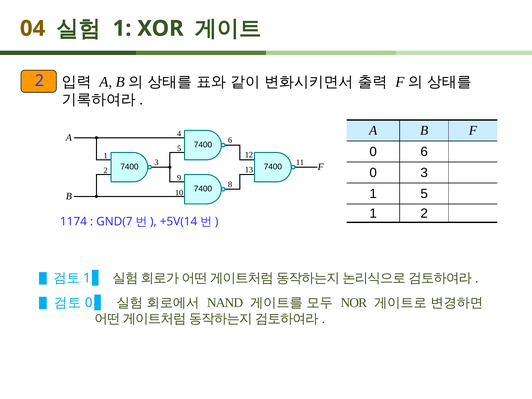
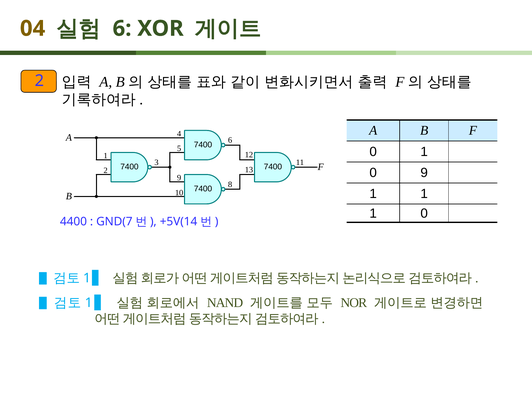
1 at (122, 28): 1 -> 6
0 6: 6 -> 1
0 3: 3 -> 9
5 at (424, 194): 5 -> 1
2 at (424, 213): 2 -> 0
1174: 1174 -> 4400
0 at (89, 303): 0 -> 1
